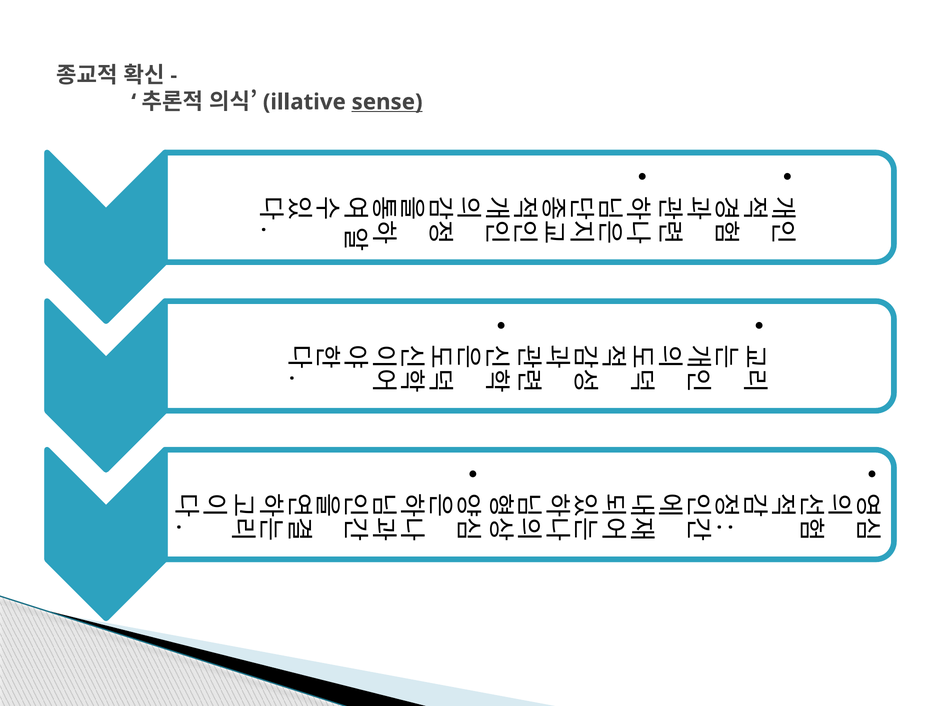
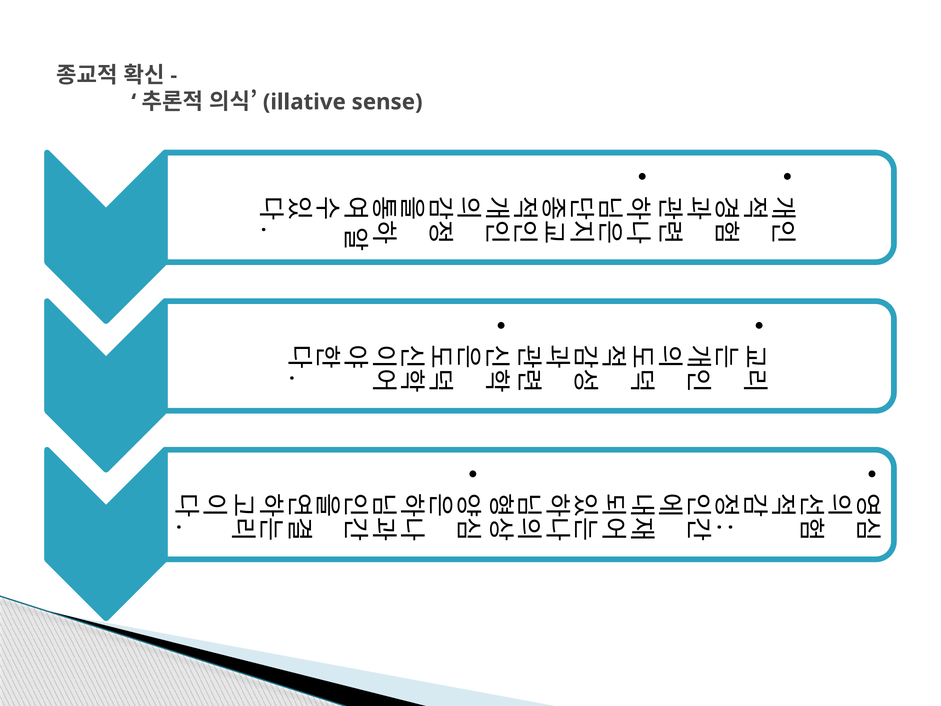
sense underline: present -> none
